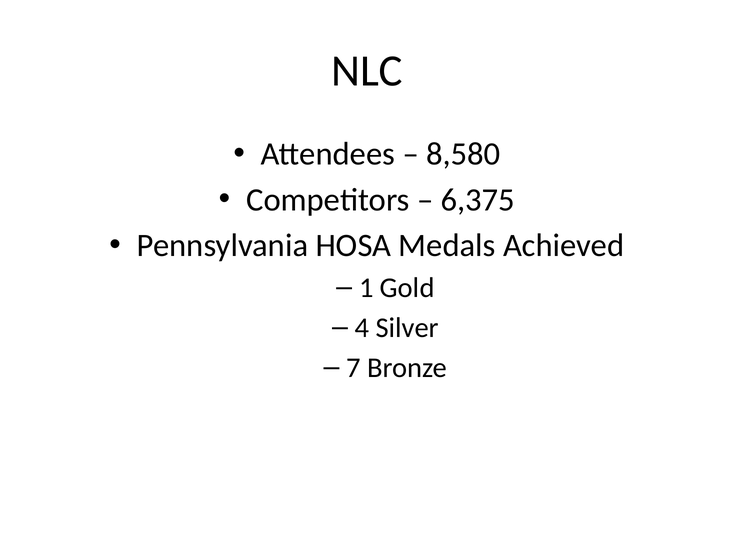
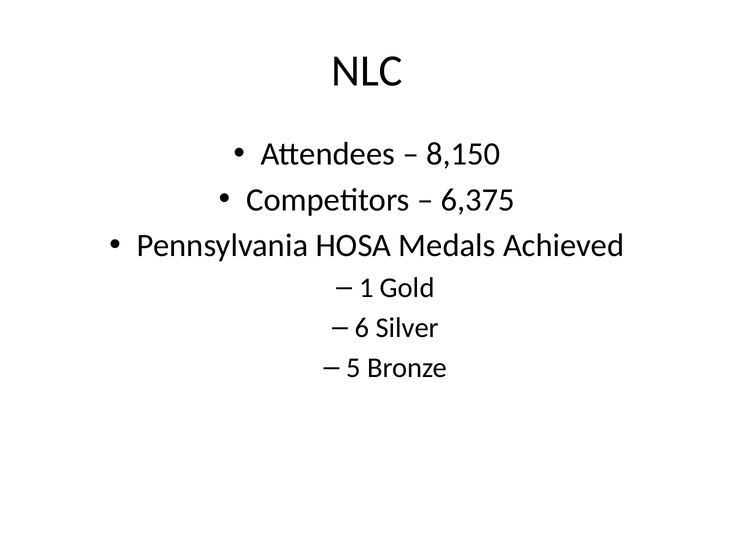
8,580: 8,580 -> 8,150
4: 4 -> 6
7: 7 -> 5
